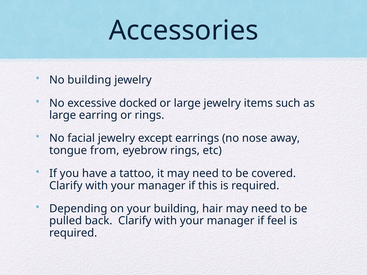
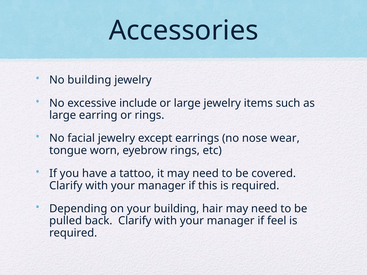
docked: docked -> include
away: away -> wear
from: from -> worn
